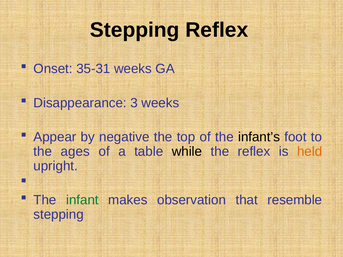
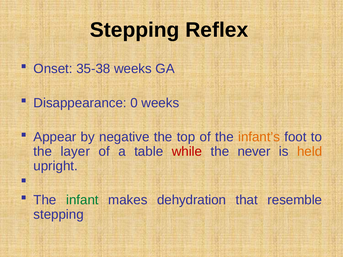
35-31: 35-31 -> 35-38
3: 3 -> 0
infant’s colour: black -> orange
ages: ages -> layer
while colour: black -> red
the reflex: reflex -> never
observation: observation -> dehydration
